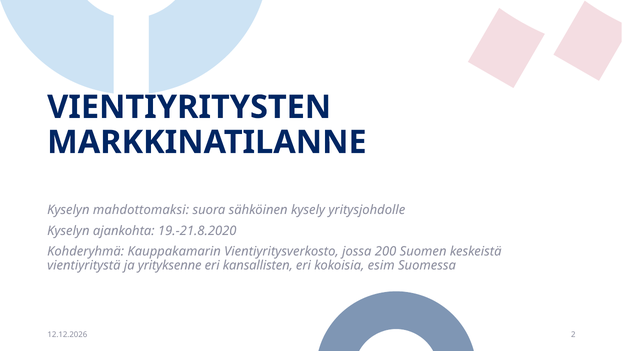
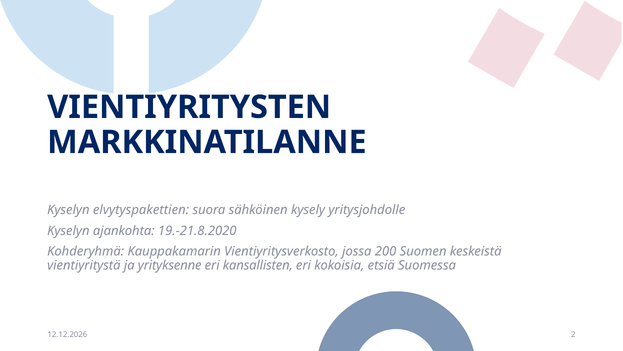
mahdottomaksi: mahdottomaksi -> elvytyspakettien
esim: esim -> etsiä
